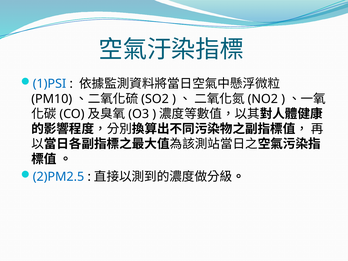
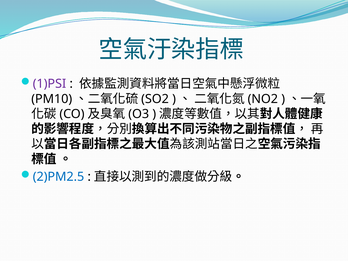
1)PSI colour: blue -> purple
